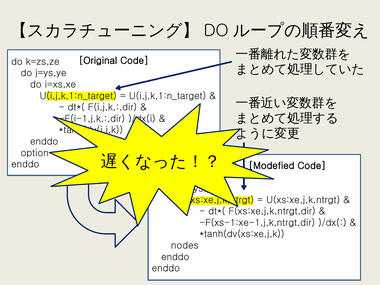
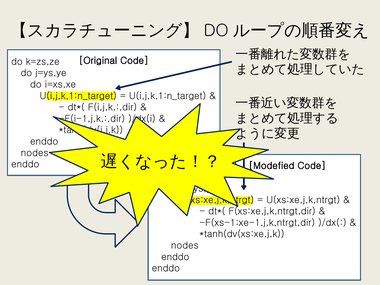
option at (35, 153): option -> nodes
